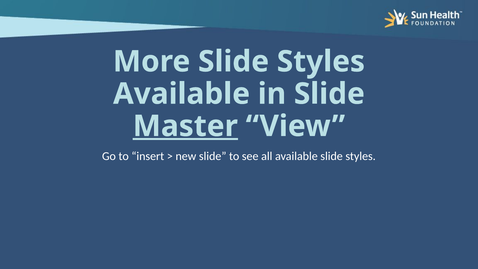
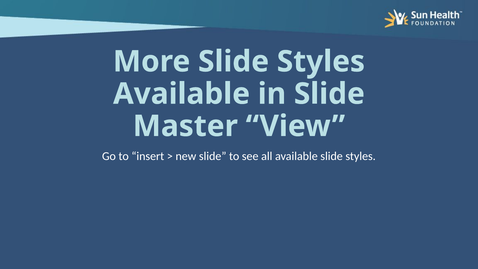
Master underline: present -> none
